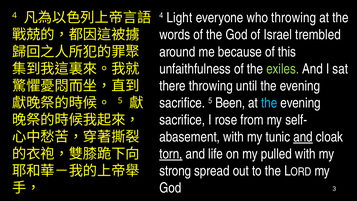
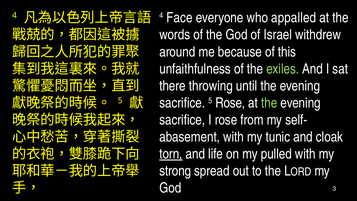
Light: Light -> Face
who throwing: throwing -> appalled
trembled: trembled -> withdrew
5 Been: Been -> Rose
the at (269, 103) colour: light blue -> light green
and at (303, 137) underline: present -> none
